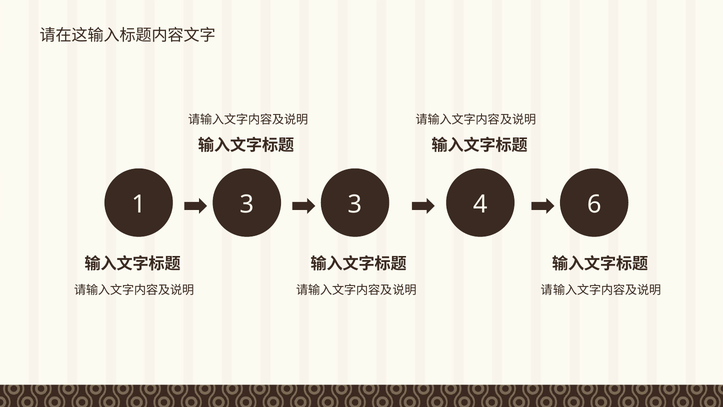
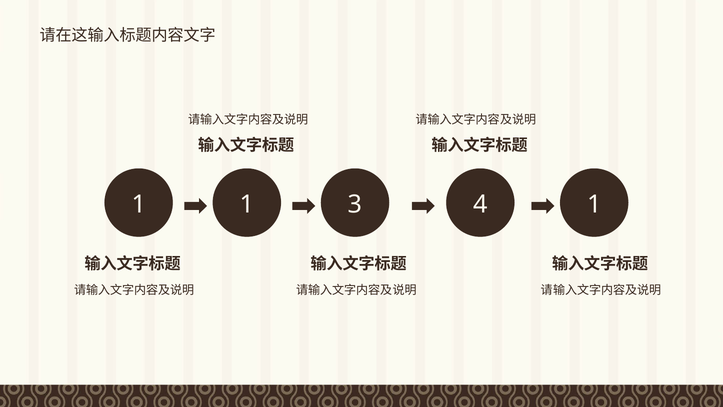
1 3: 3 -> 1
4 6: 6 -> 1
